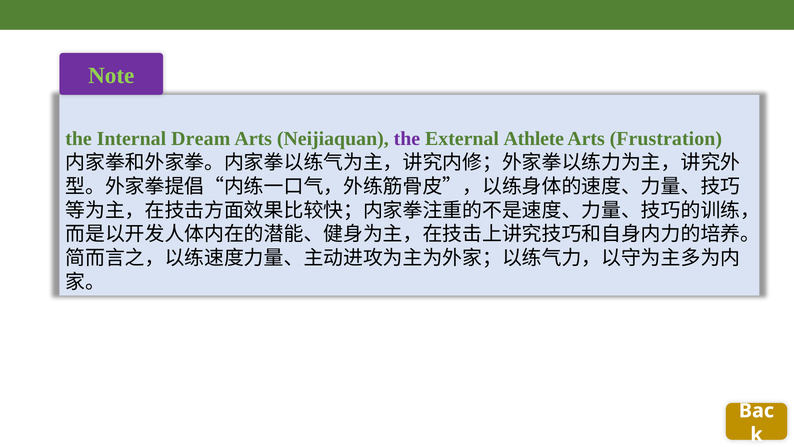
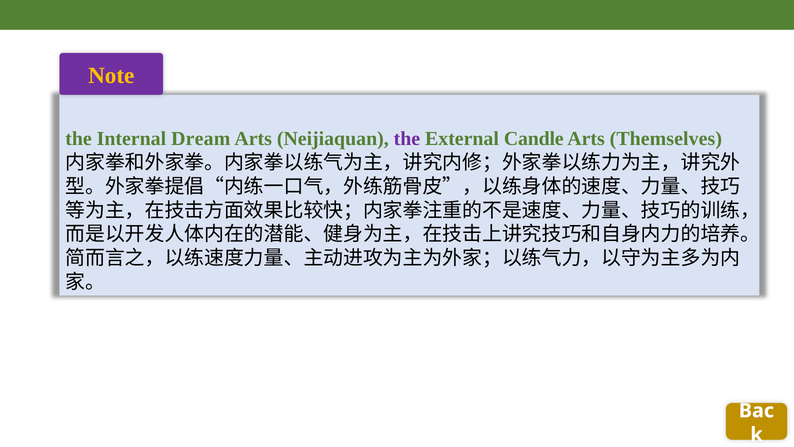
Note colour: light green -> yellow
Athlete: Athlete -> Candle
Frustration: Frustration -> Themselves
